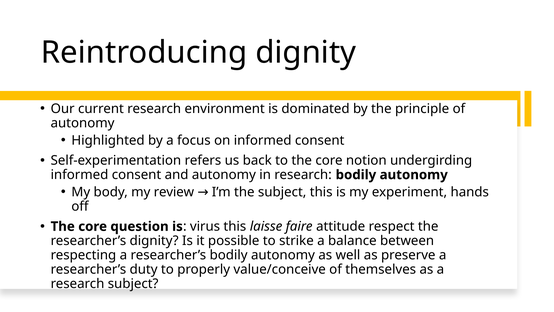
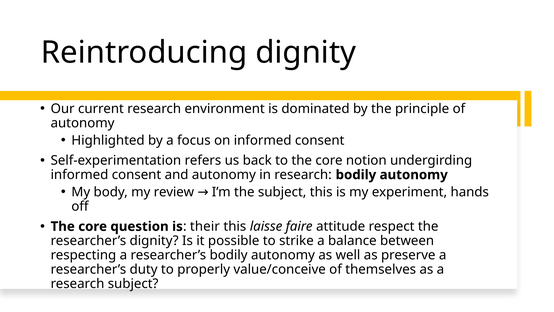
virus: virus -> their
